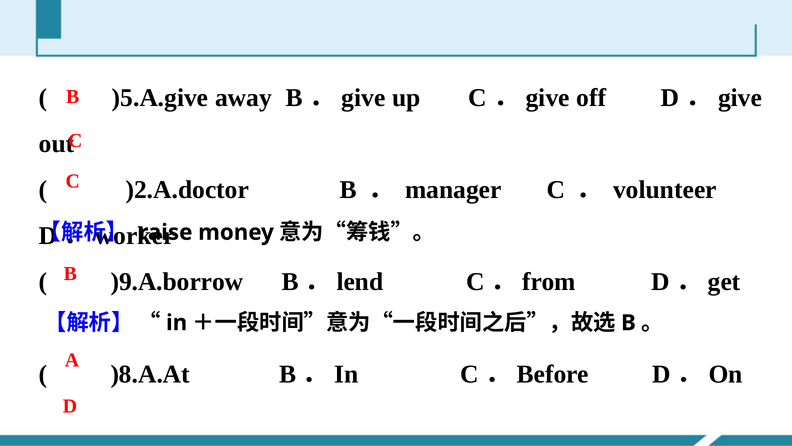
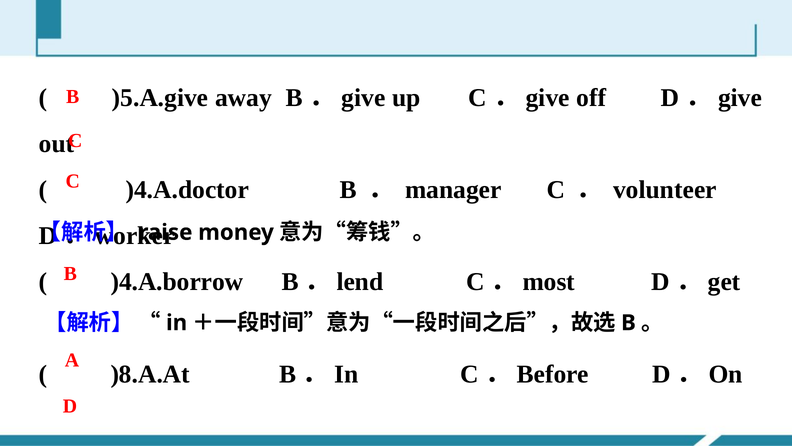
)2.A.doctor: )2.A.doctor -> )4.A.doctor
)9.A.borrow: )9.A.borrow -> )4.A.borrow
from: from -> most
